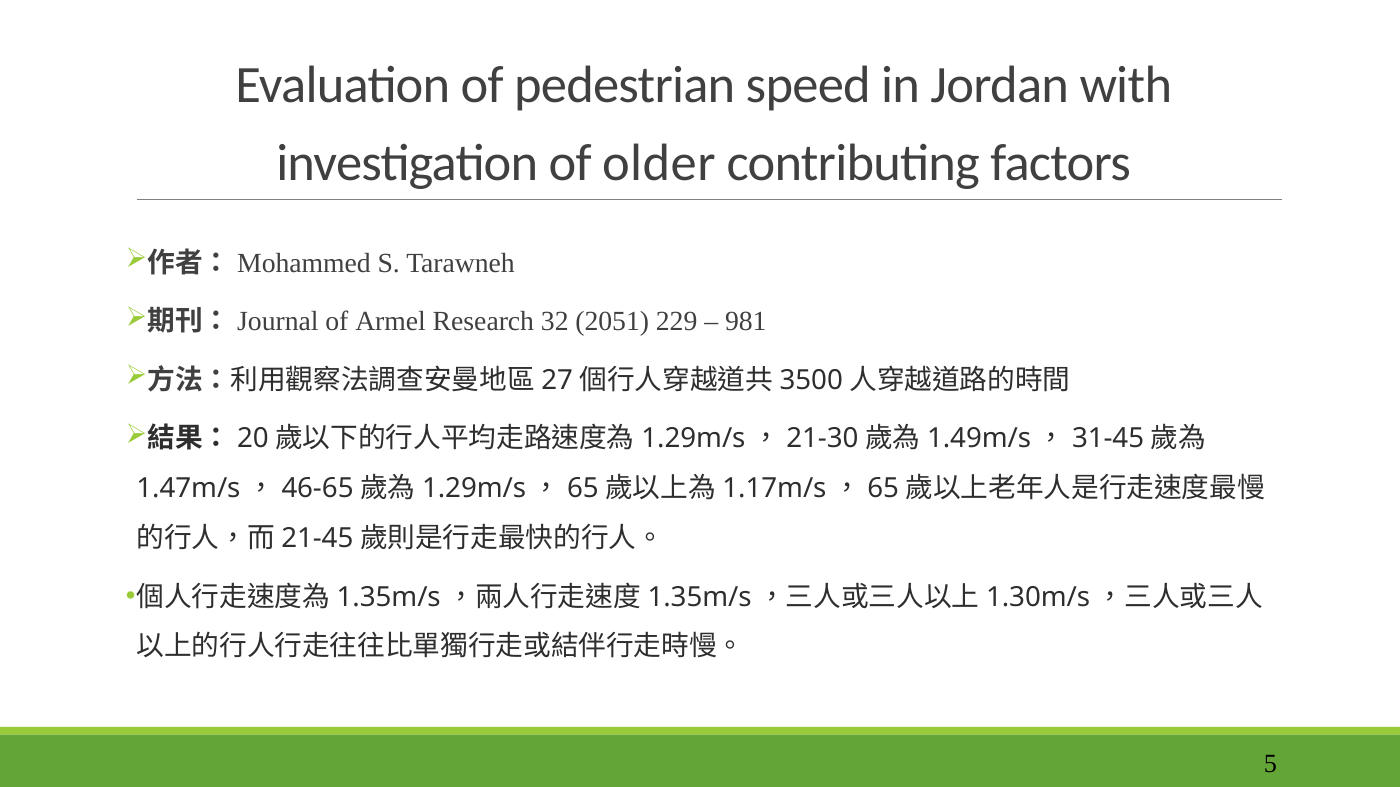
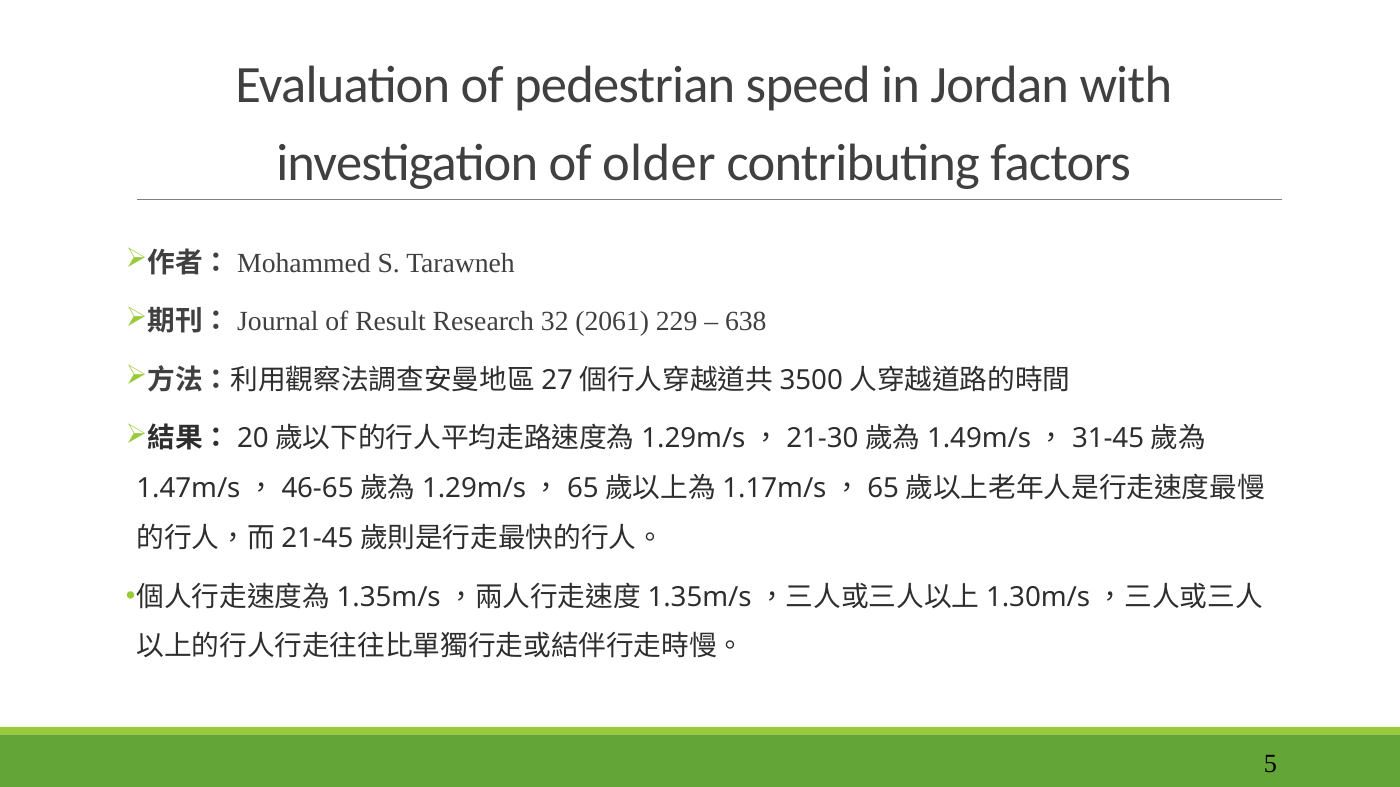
Armel: Armel -> Result
2051: 2051 -> 2061
981: 981 -> 638
